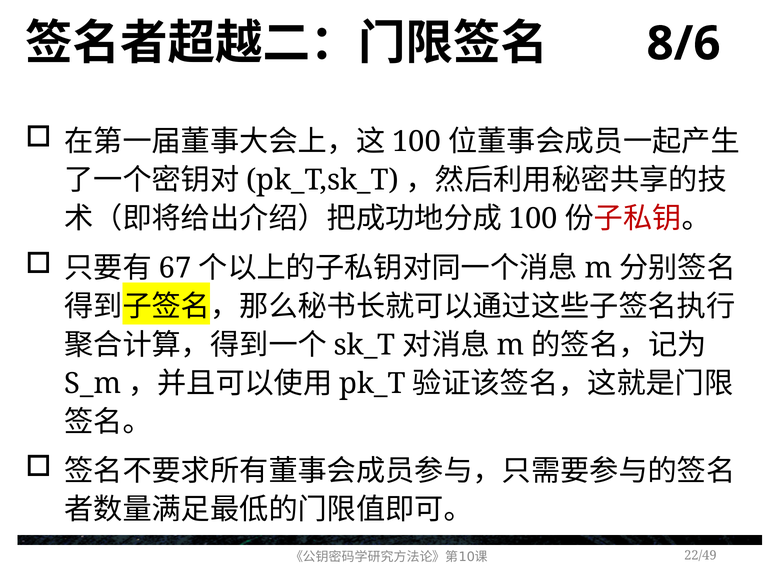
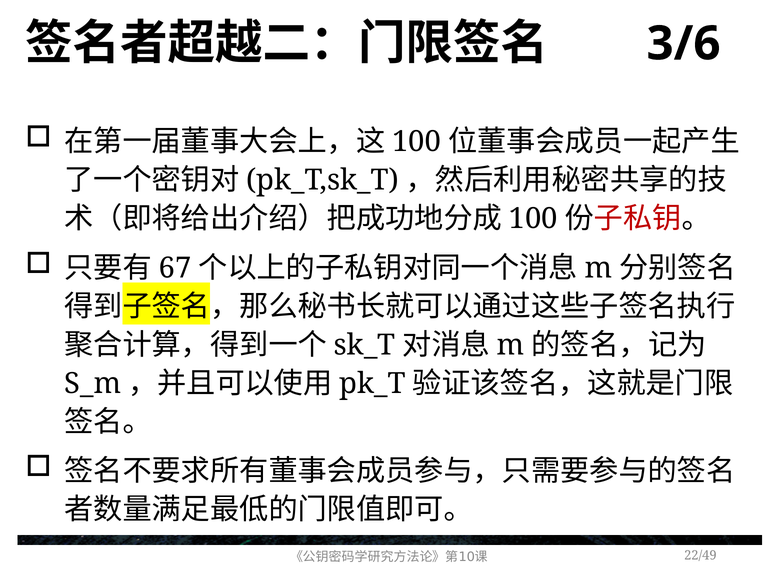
8/6: 8/6 -> 3/6
